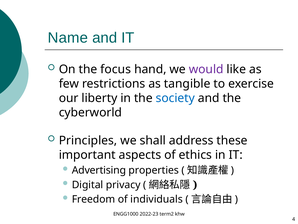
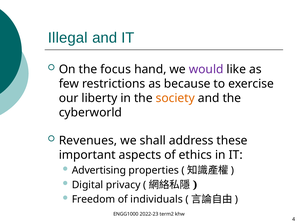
Name: Name -> Illegal
tangible: tangible -> because
society colour: blue -> orange
Principles: Principles -> Revenues
